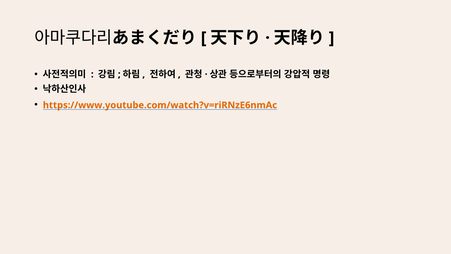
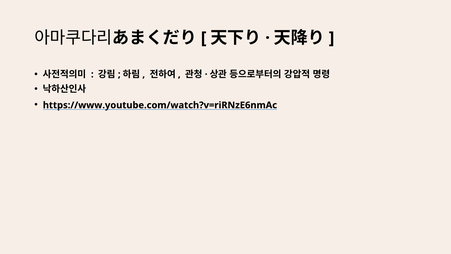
https://www.youtube.com/watch?v=riRNzE6nmAc colour: orange -> black
